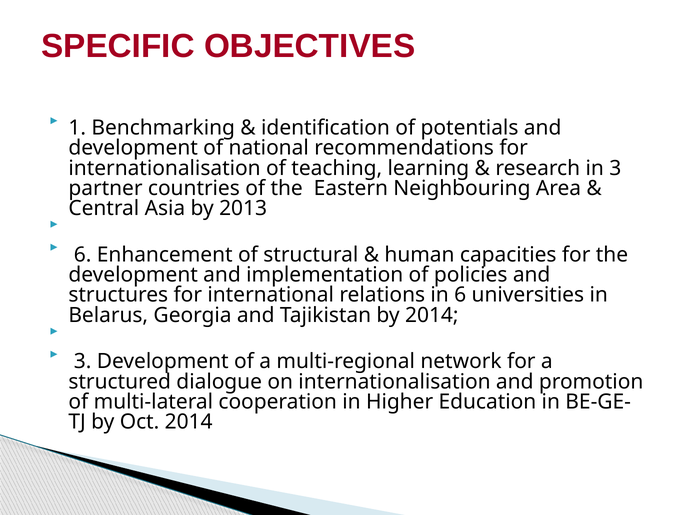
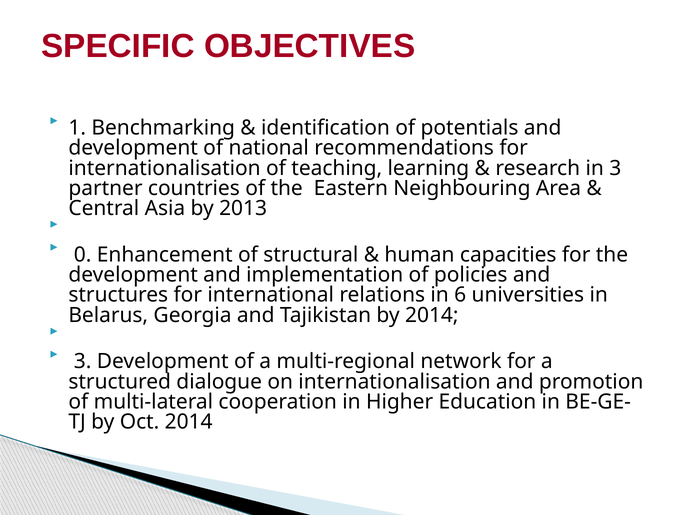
6 at (83, 254): 6 -> 0
